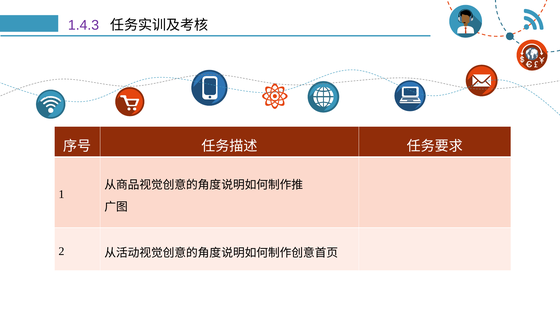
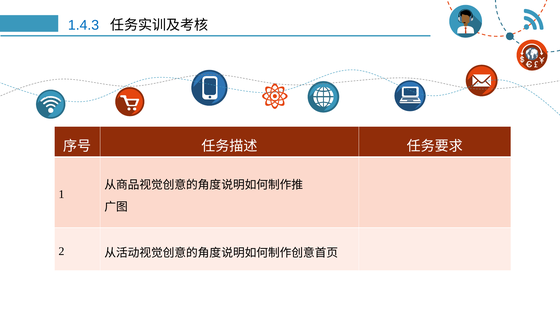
1.4.3 colour: purple -> blue
